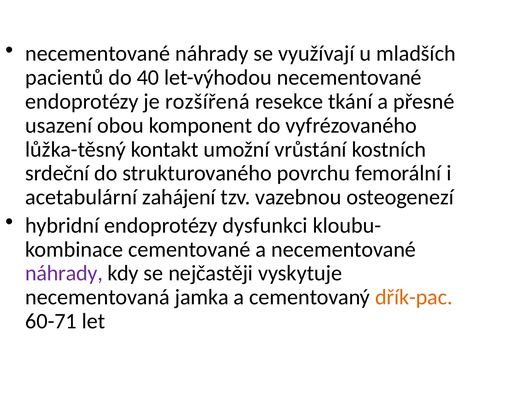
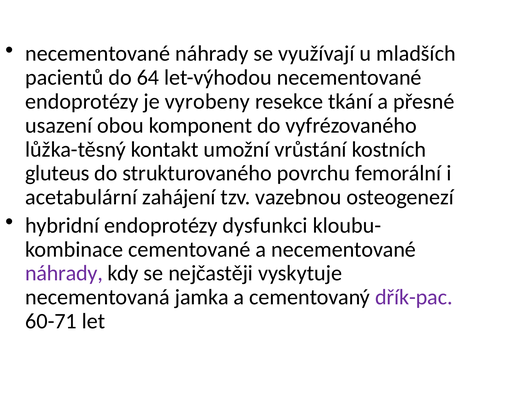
40: 40 -> 64
rozšířená: rozšířená -> vyrobeny
srdeční: srdeční -> gluteus
dřík-pac colour: orange -> purple
